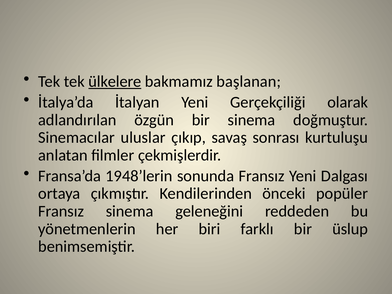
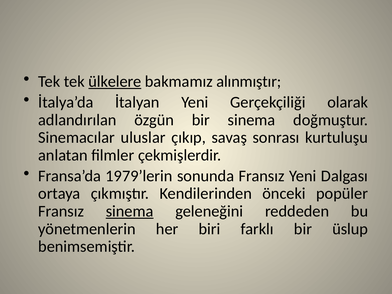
başlanan: başlanan -> alınmıştır
1948’lerin: 1948’lerin -> 1979’lerin
sinema at (130, 211) underline: none -> present
